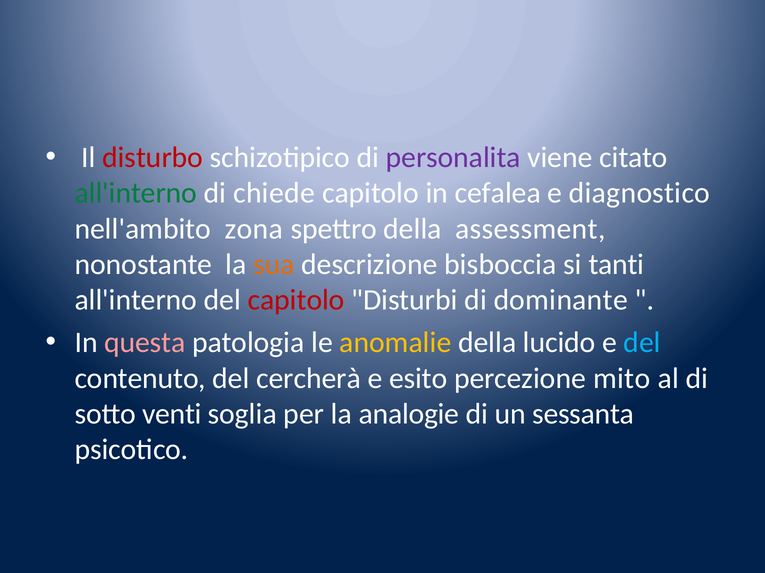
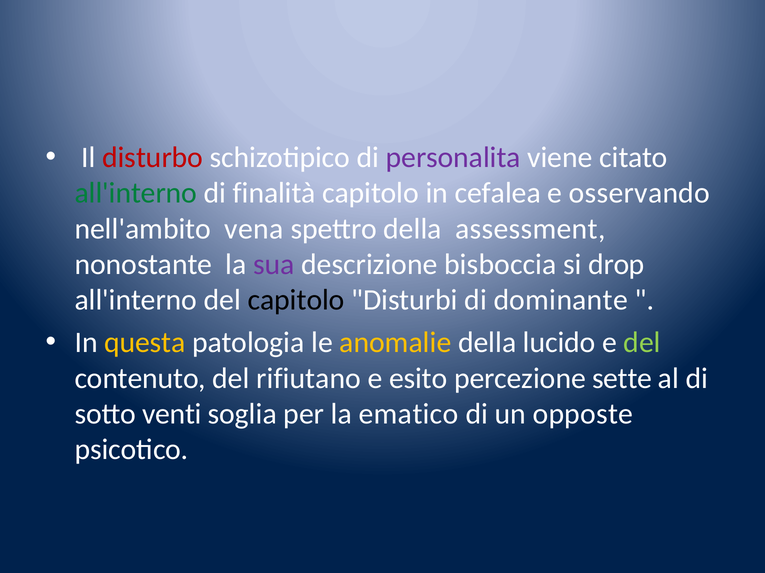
chiede: chiede -> finalità
diagnostico: diagnostico -> osservando
zona: zona -> vena
sua colour: orange -> purple
tanti: tanti -> drop
capitolo at (296, 301) colour: red -> black
questa colour: pink -> yellow
del at (642, 343) colour: light blue -> light green
cercherà: cercherà -> rifiutano
mito: mito -> sette
analogie: analogie -> ematico
sessanta: sessanta -> opposte
